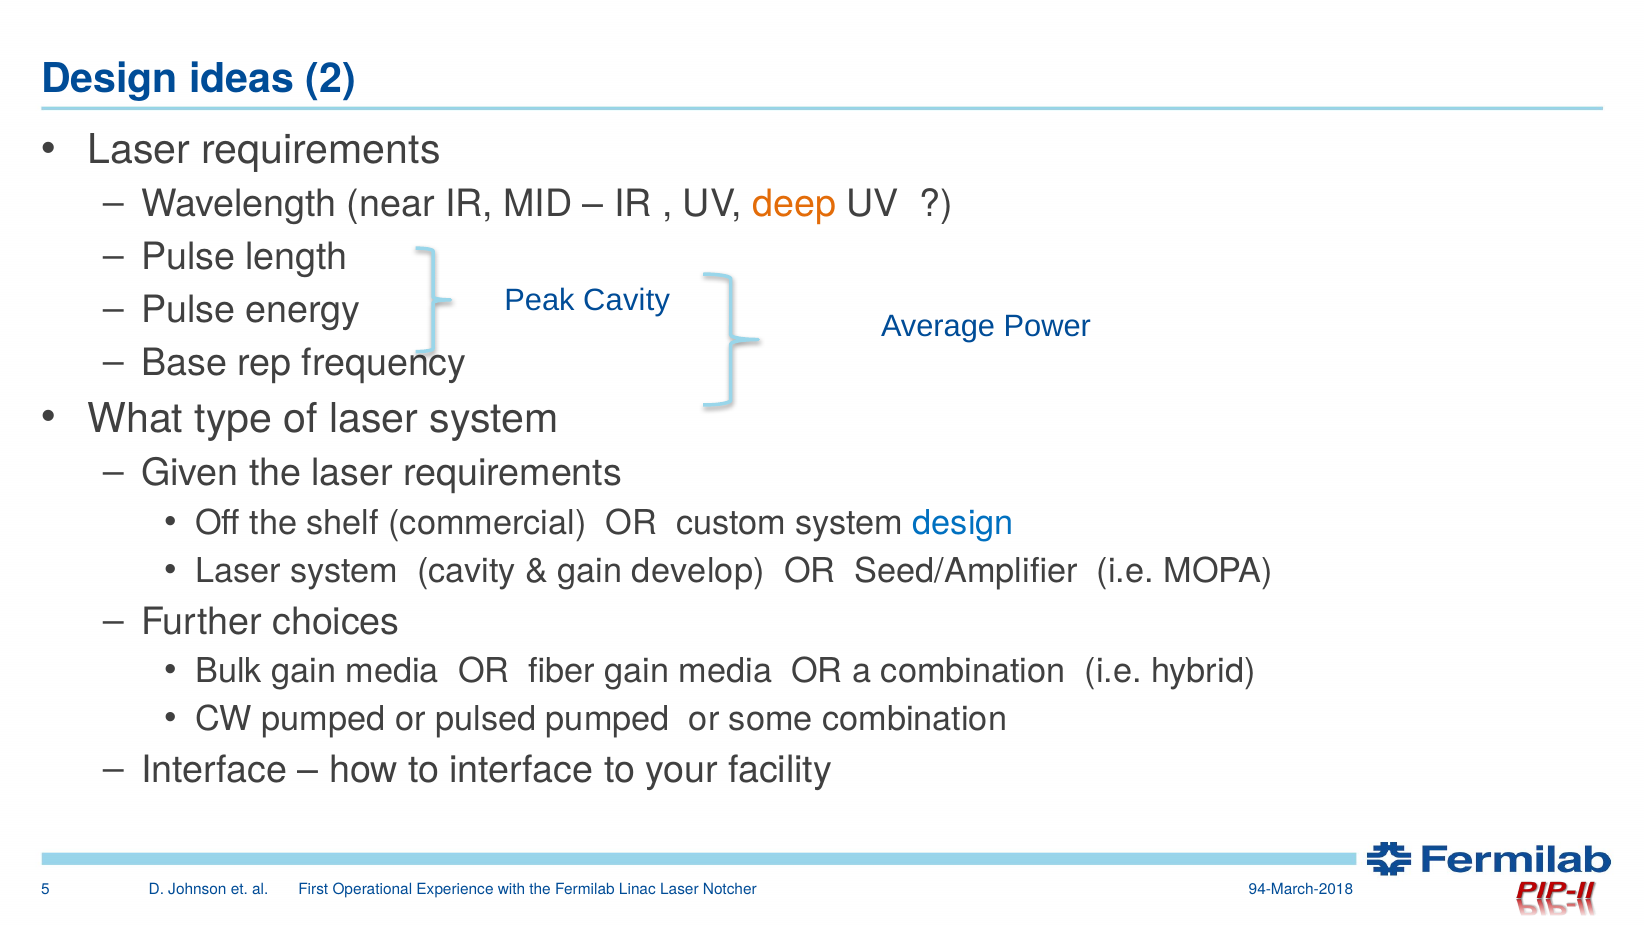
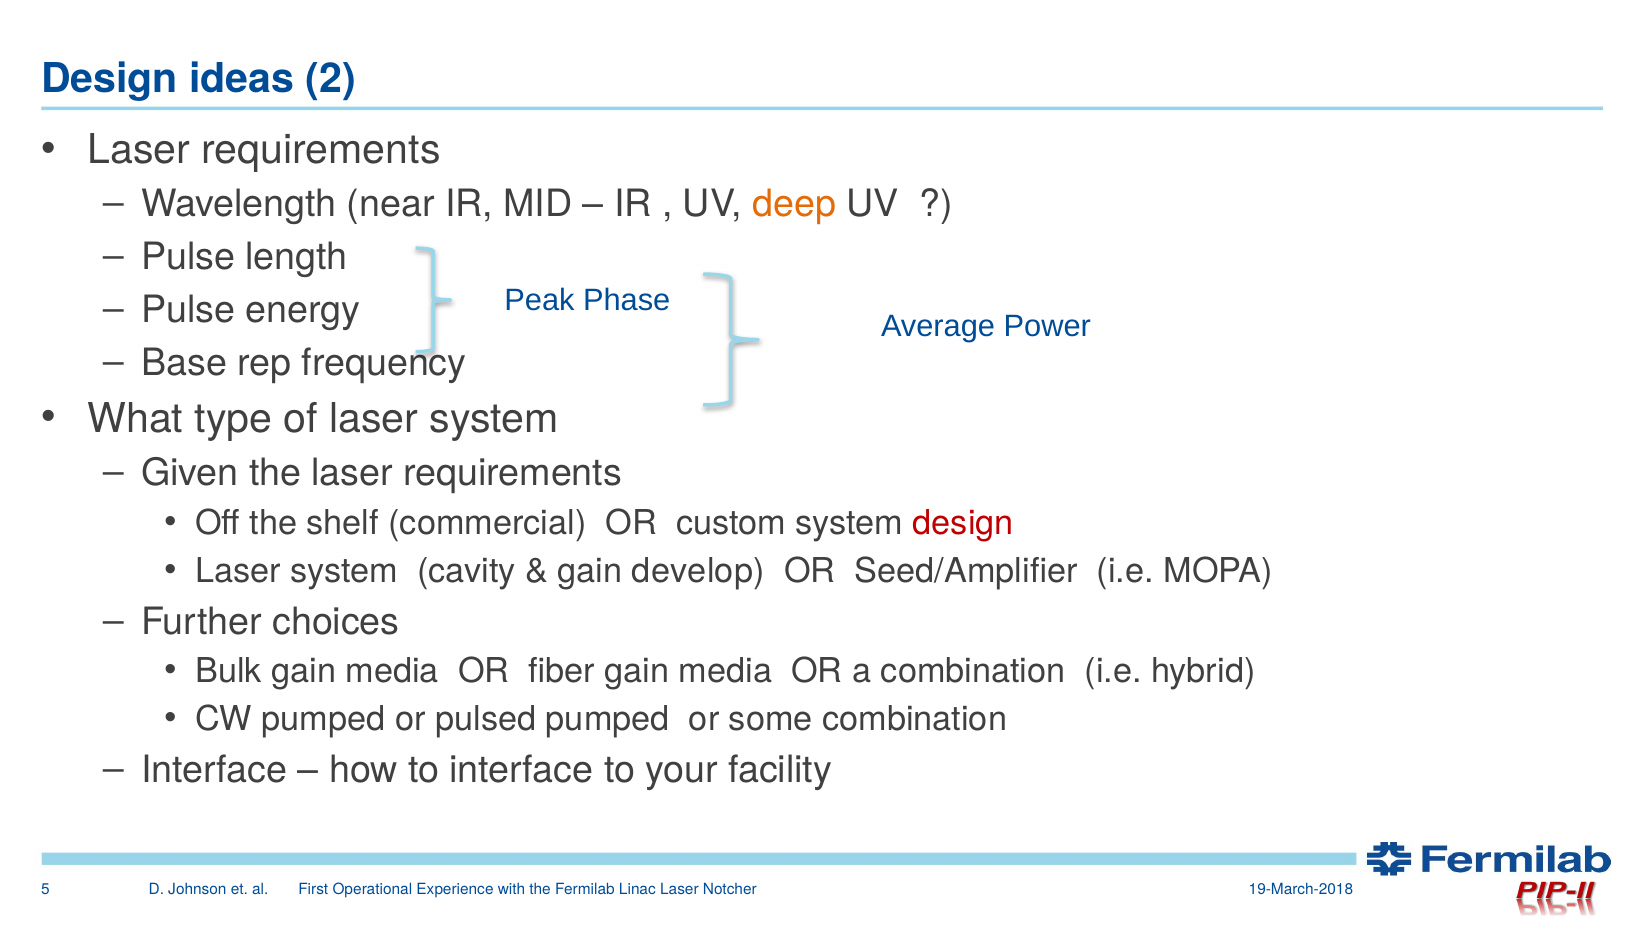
Peak Cavity: Cavity -> Phase
design at (963, 523) colour: blue -> red
94-March-2018: 94-March-2018 -> 19-March-2018
